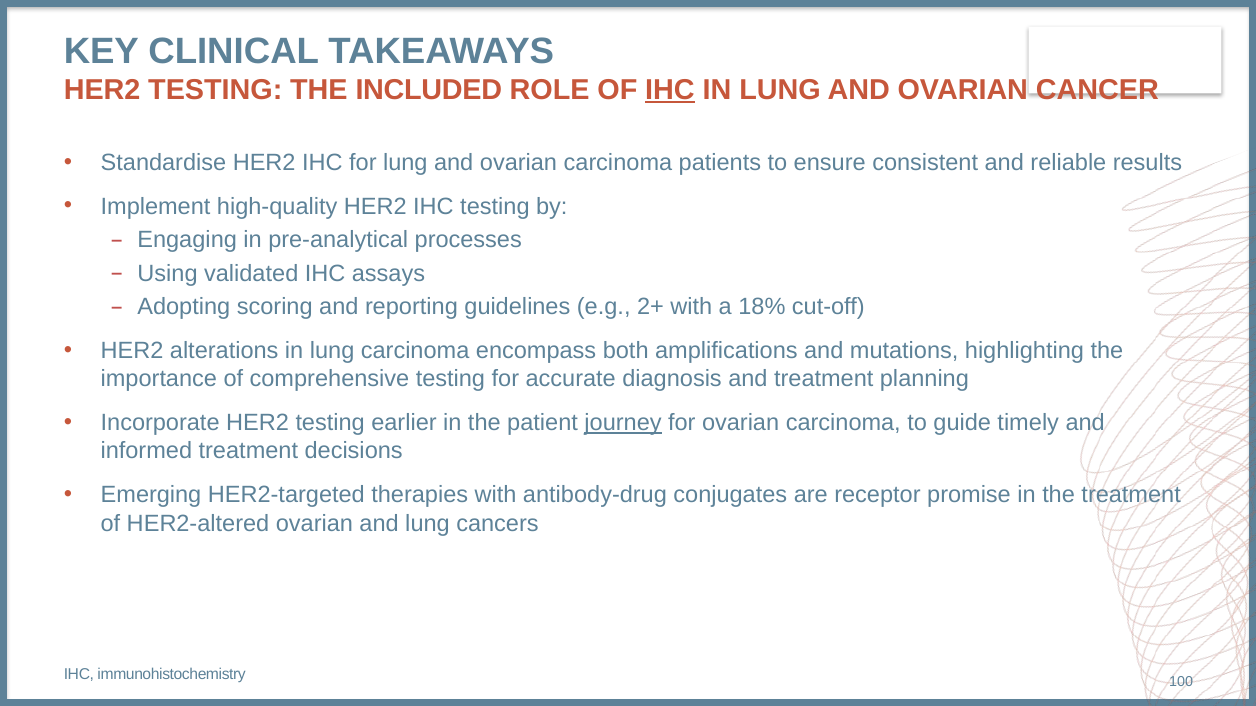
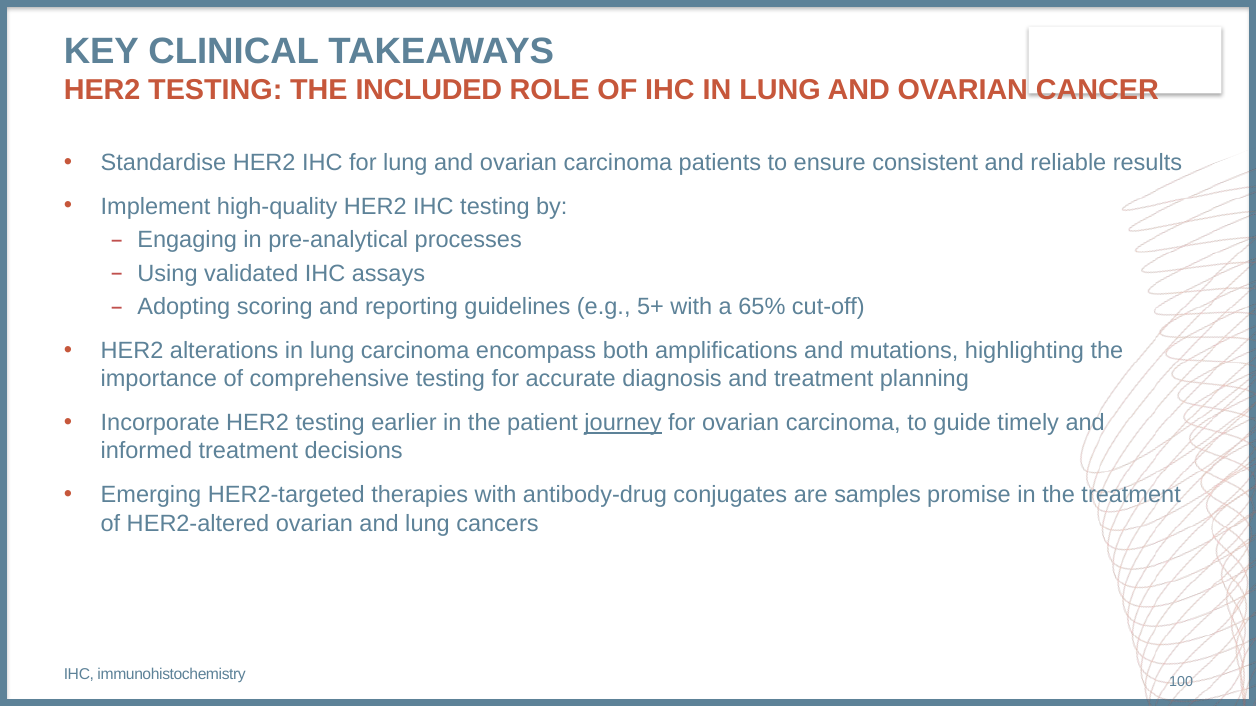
IHC at (670, 90) underline: present -> none
2+: 2+ -> 5+
18%: 18% -> 65%
receptor: receptor -> samples
